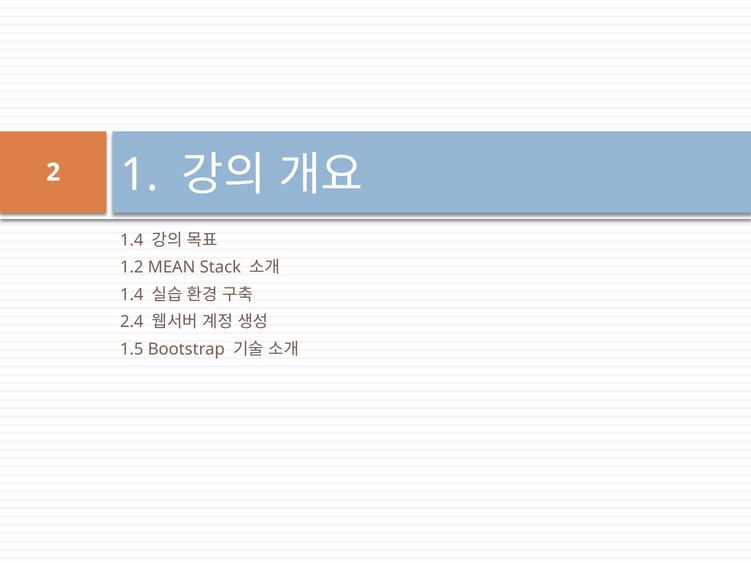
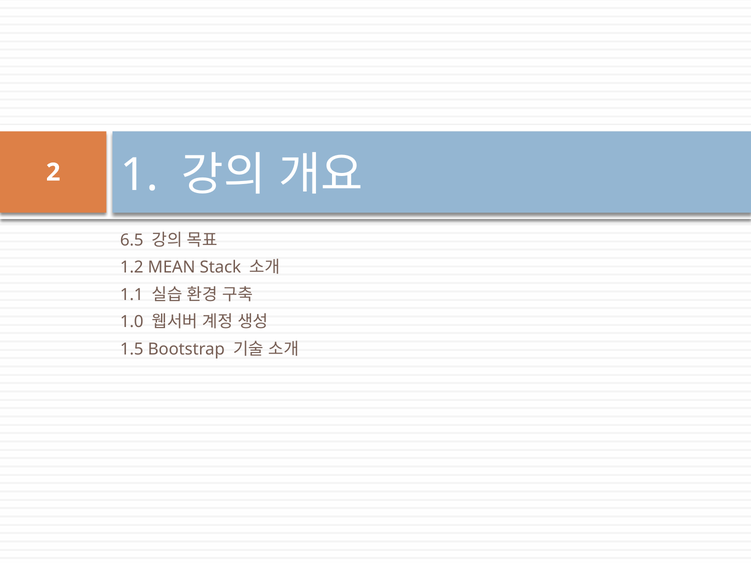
1.4 at (132, 240): 1.4 -> 6.5
1.4 at (132, 295): 1.4 -> 1.1
2.4: 2.4 -> 1.0
